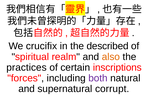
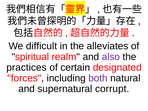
crucifix: crucifix -> difficult
described: described -> alleviates
also colour: orange -> purple
inscriptions: inscriptions -> designated
